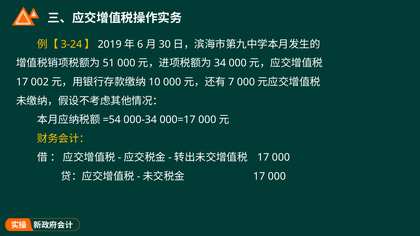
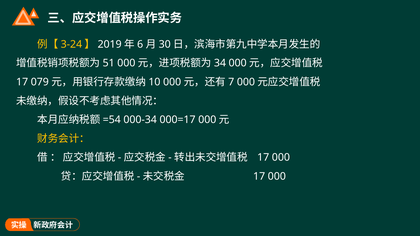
002: 002 -> 079
